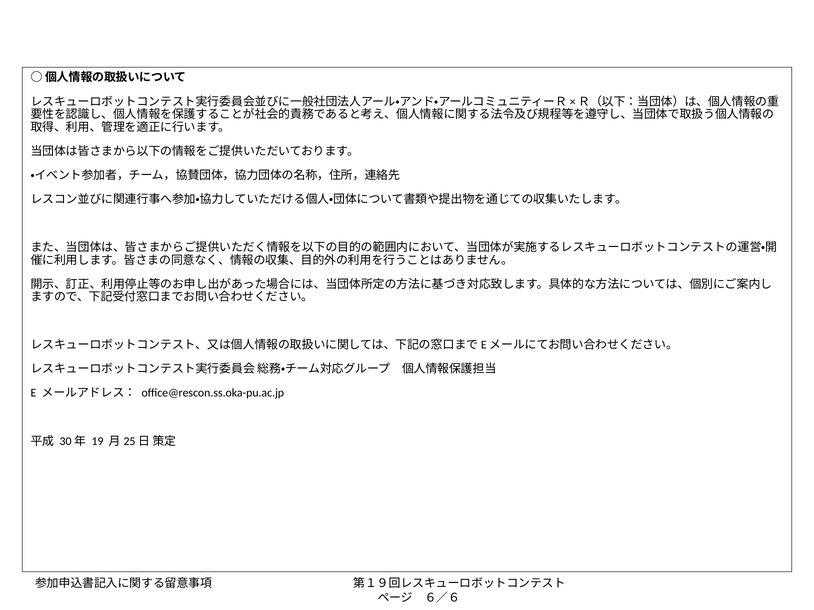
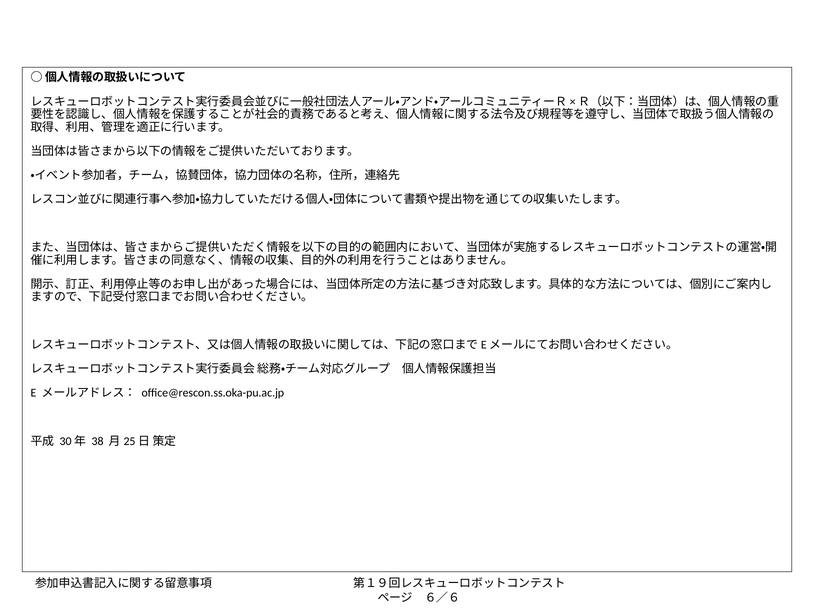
19: 19 -> 38
